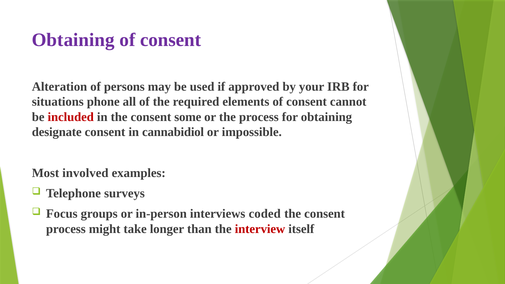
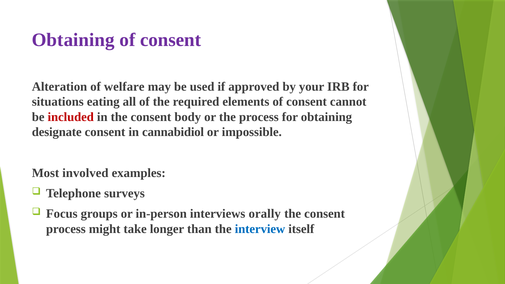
persons: persons -> welfare
phone: phone -> eating
some: some -> body
coded: coded -> orally
interview colour: red -> blue
